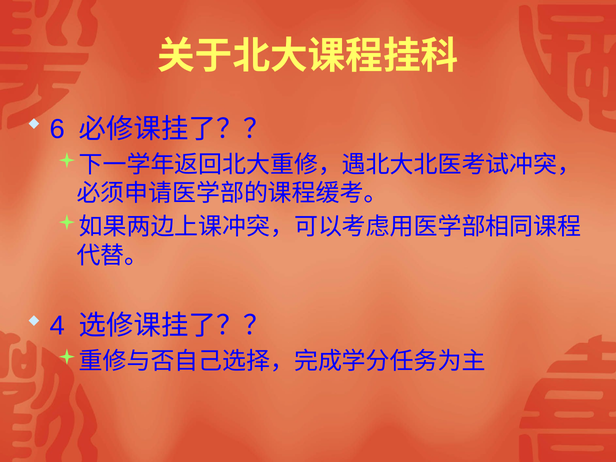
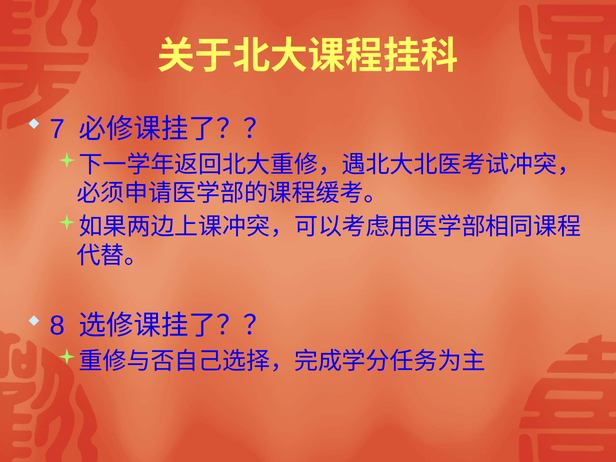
6: 6 -> 7
4: 4 -> 8
